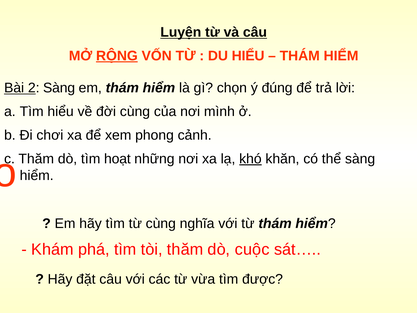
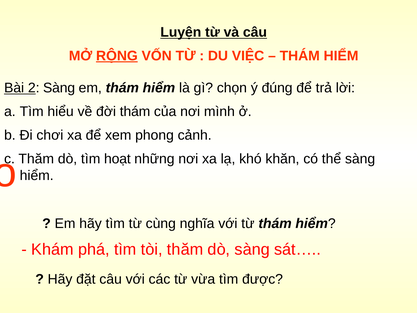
DU HIỂU: HIỂU -> VIỆC
đời cùng: cùng -> thám
khó underline: present -> none
dò cuộc: cuộc -> sàng
